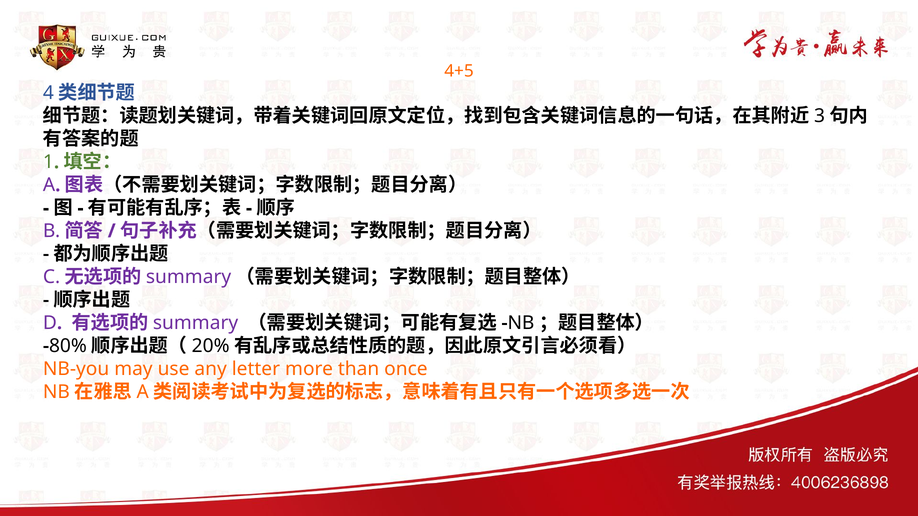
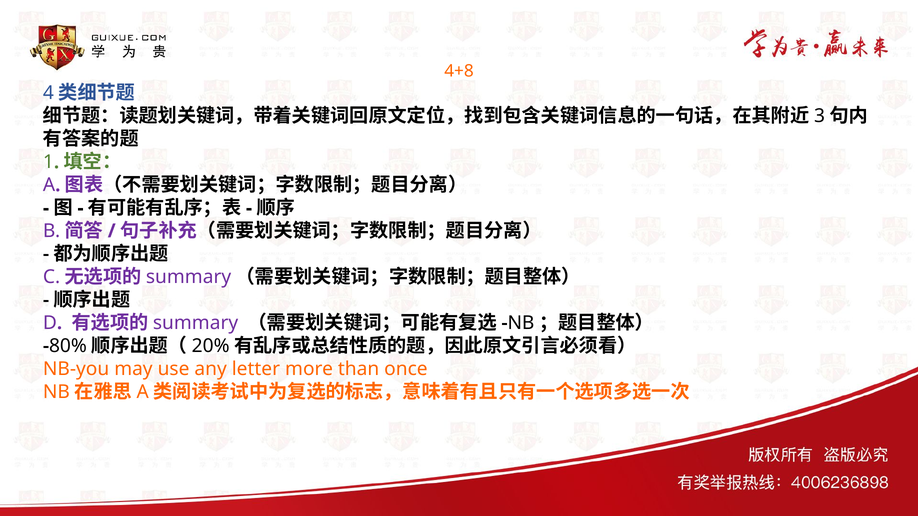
4+5: 4+5 -> 4+8
